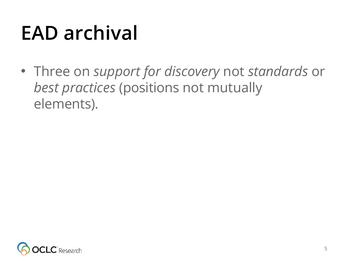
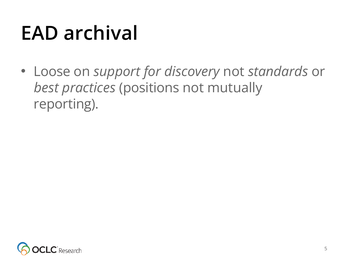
Three: Three -> Loose
elements: elements -> reporting
